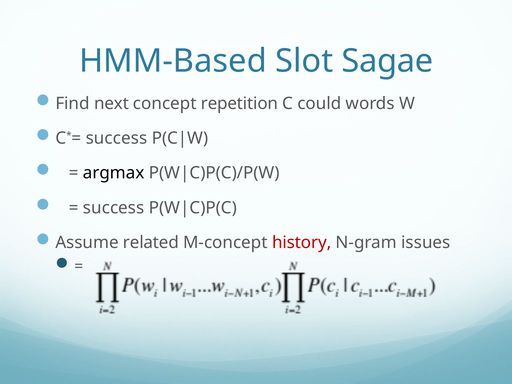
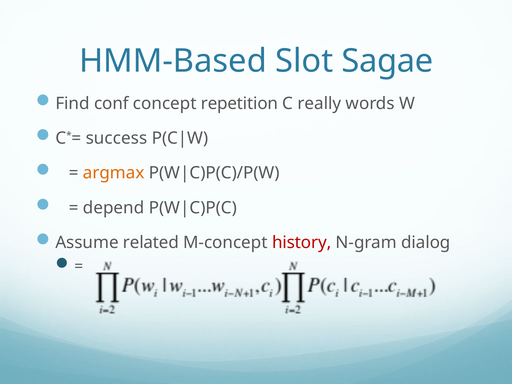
next: next -> conf
could: could -> really
argmax colour: black -> orange
success at (114, 208): success -> depend
issues: issues -> dialog
